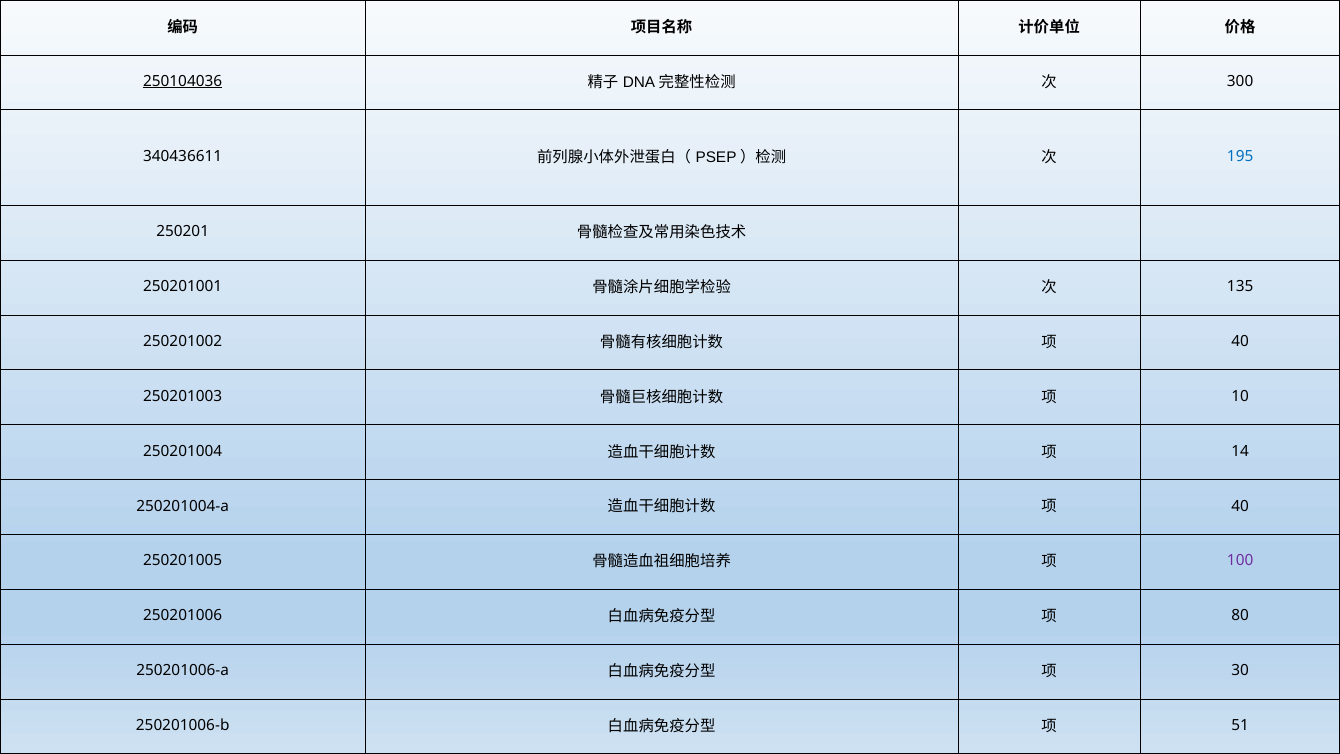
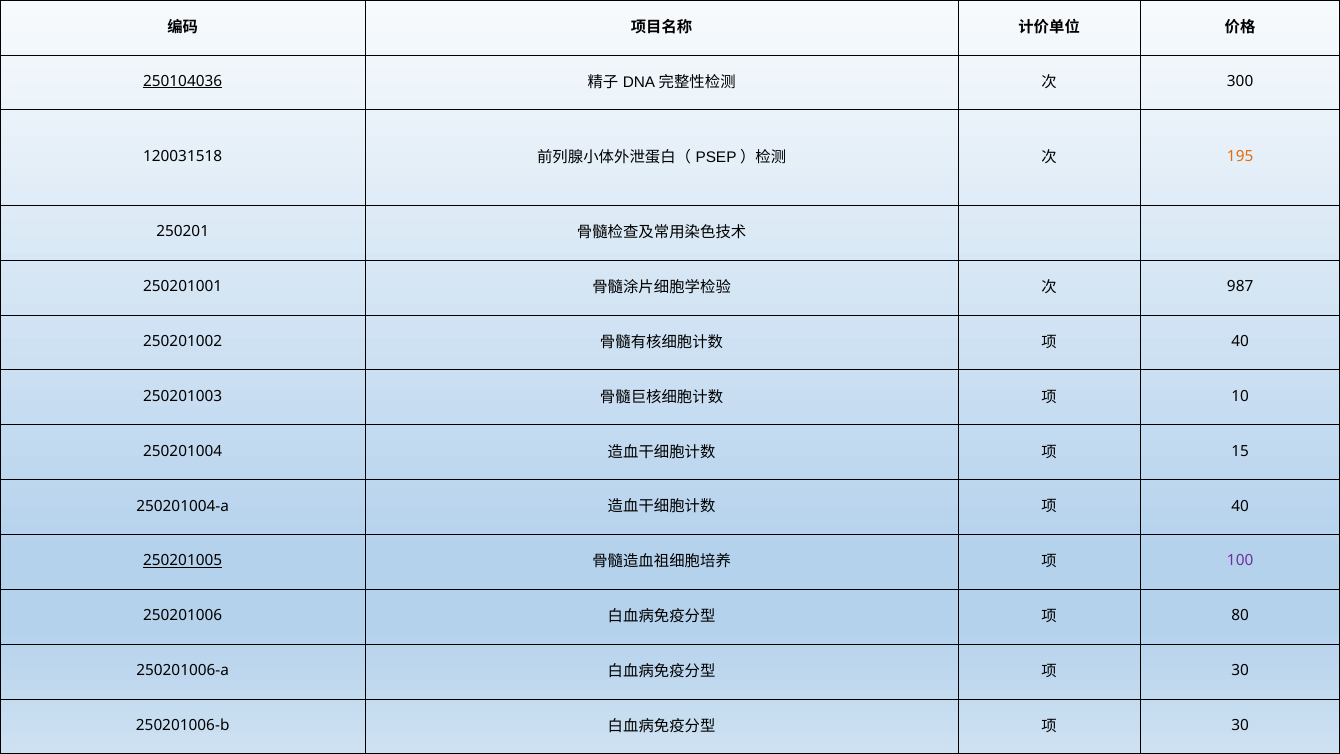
340436611: 340436611 -> 120031518
195 colour: blue -> orange
135: 135 -> 987
14: 14 -> 15
250201005 underline: none -> present
51 at (1240, 725): 51 -> 30
